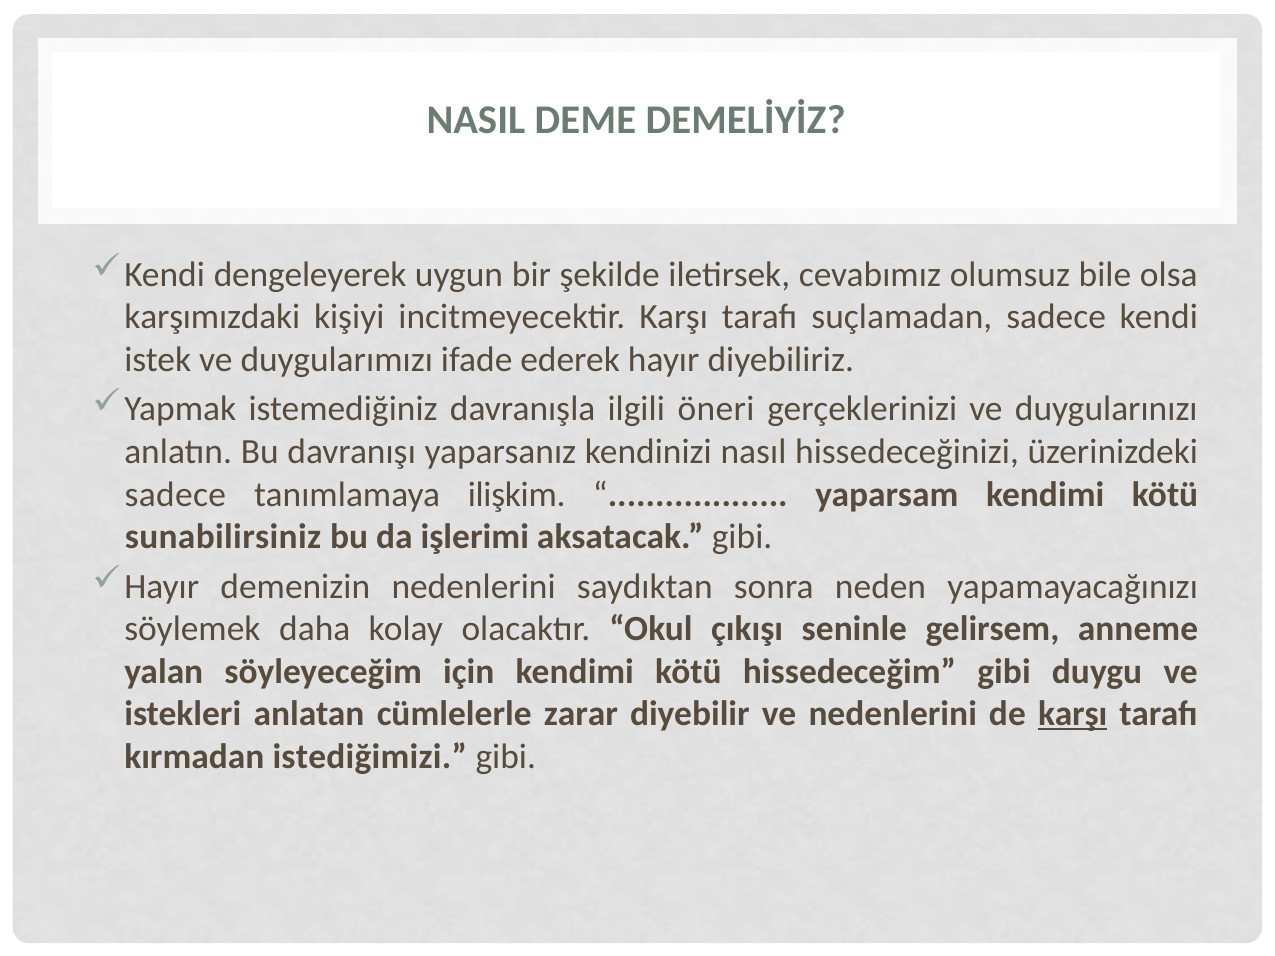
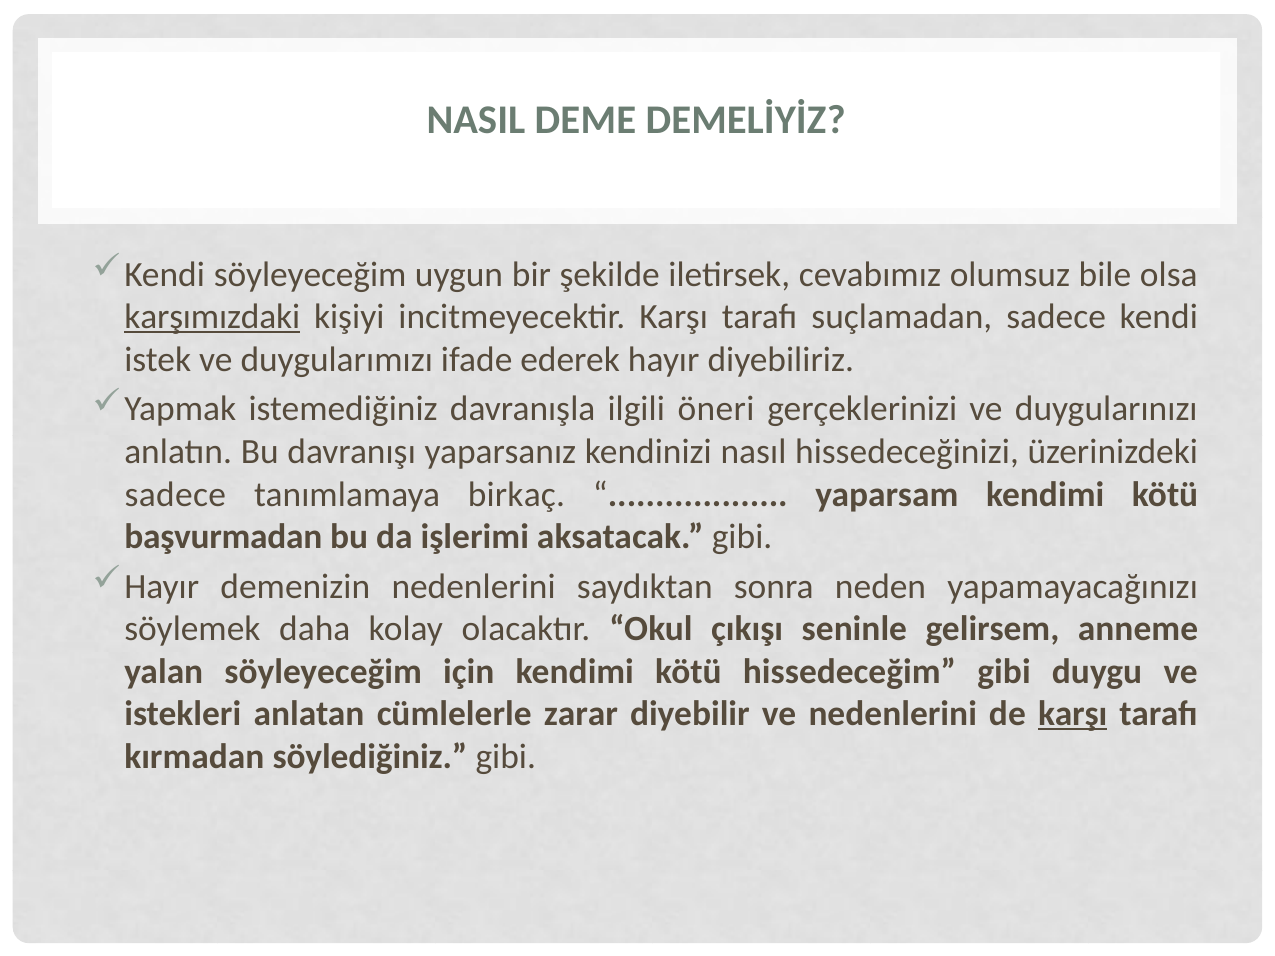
Kendi dengeleyerek: dengeleyerek -> söyleyeceğim
karşımızdaki underline: none -> present
ilişkim: ilişkim -> birkaç
sunabilirsiniz: sunabilirsiniz -> başvurmadan
istediğimizi: istediğimizi -> söylediğiniz
